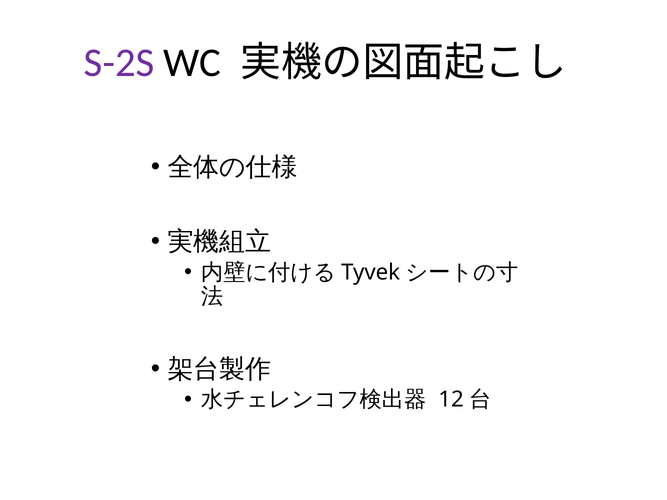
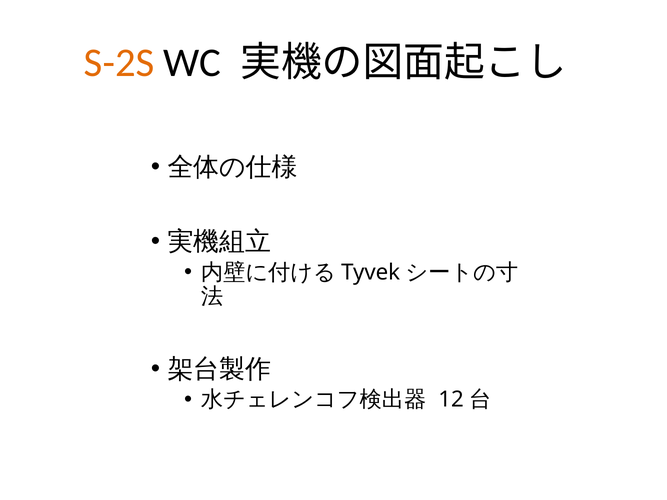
S-2S colour: purple -> orange
